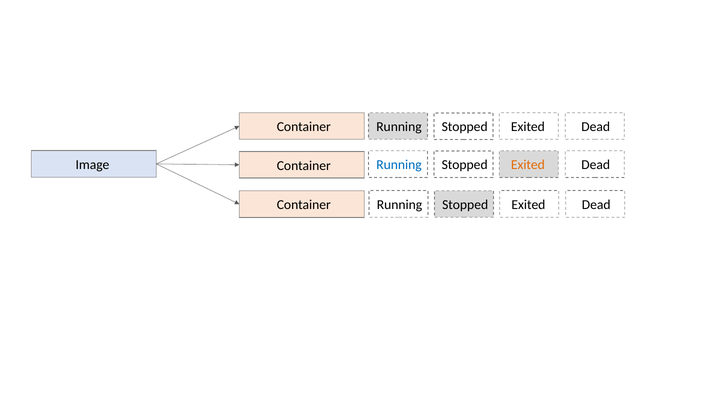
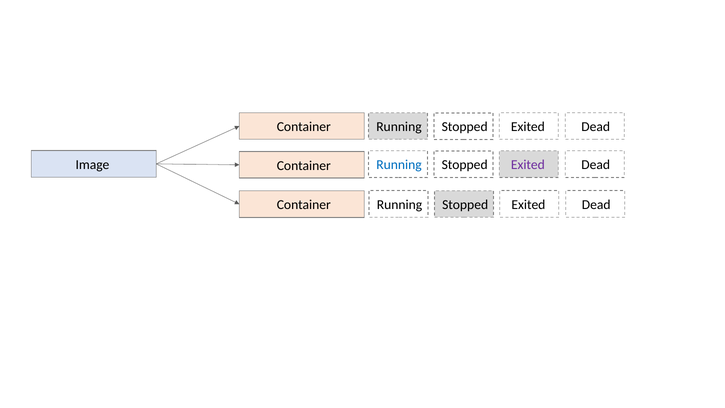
Exited at (528, 165) colour: orange -> purple
